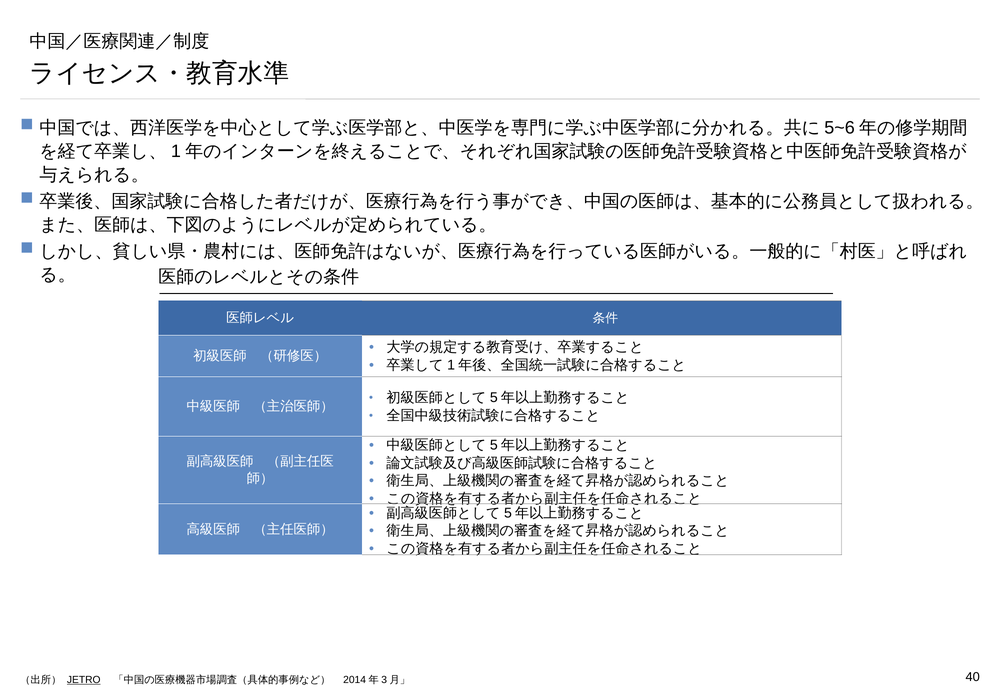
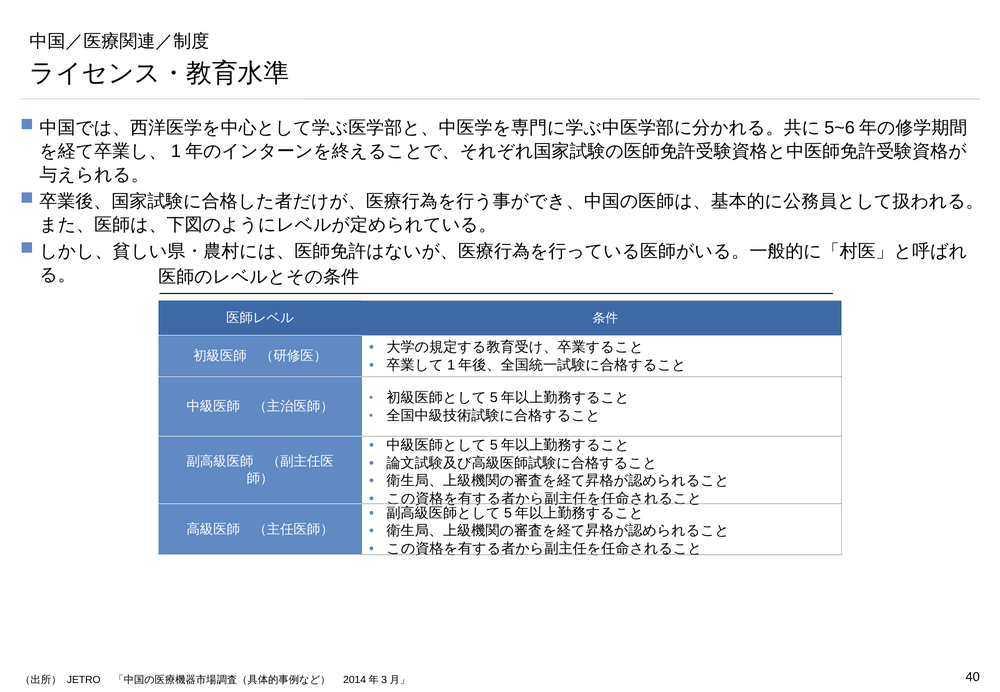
JETRO underline: present -> none
